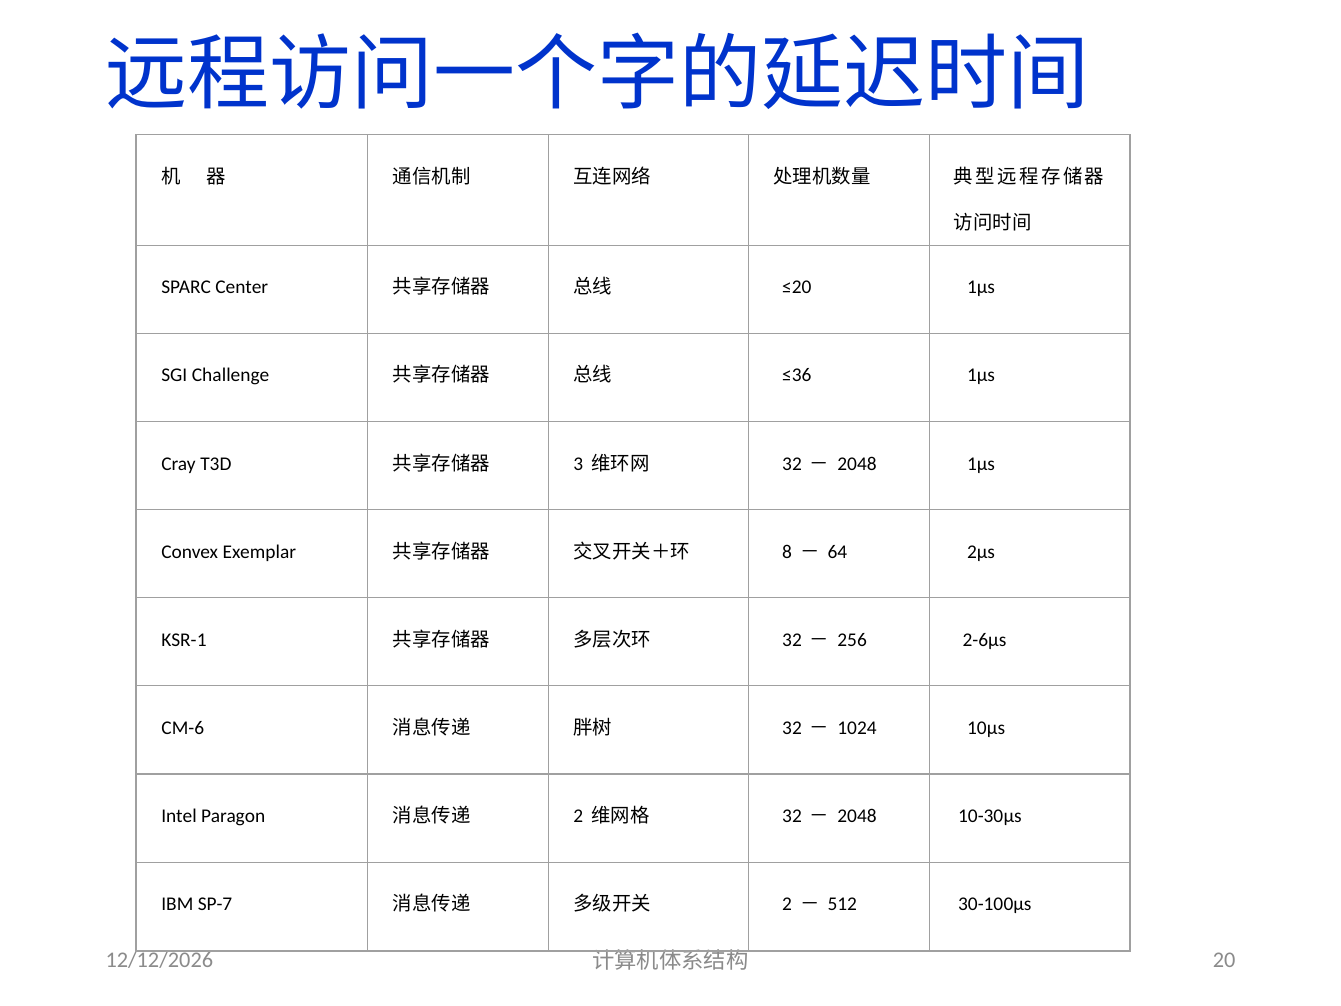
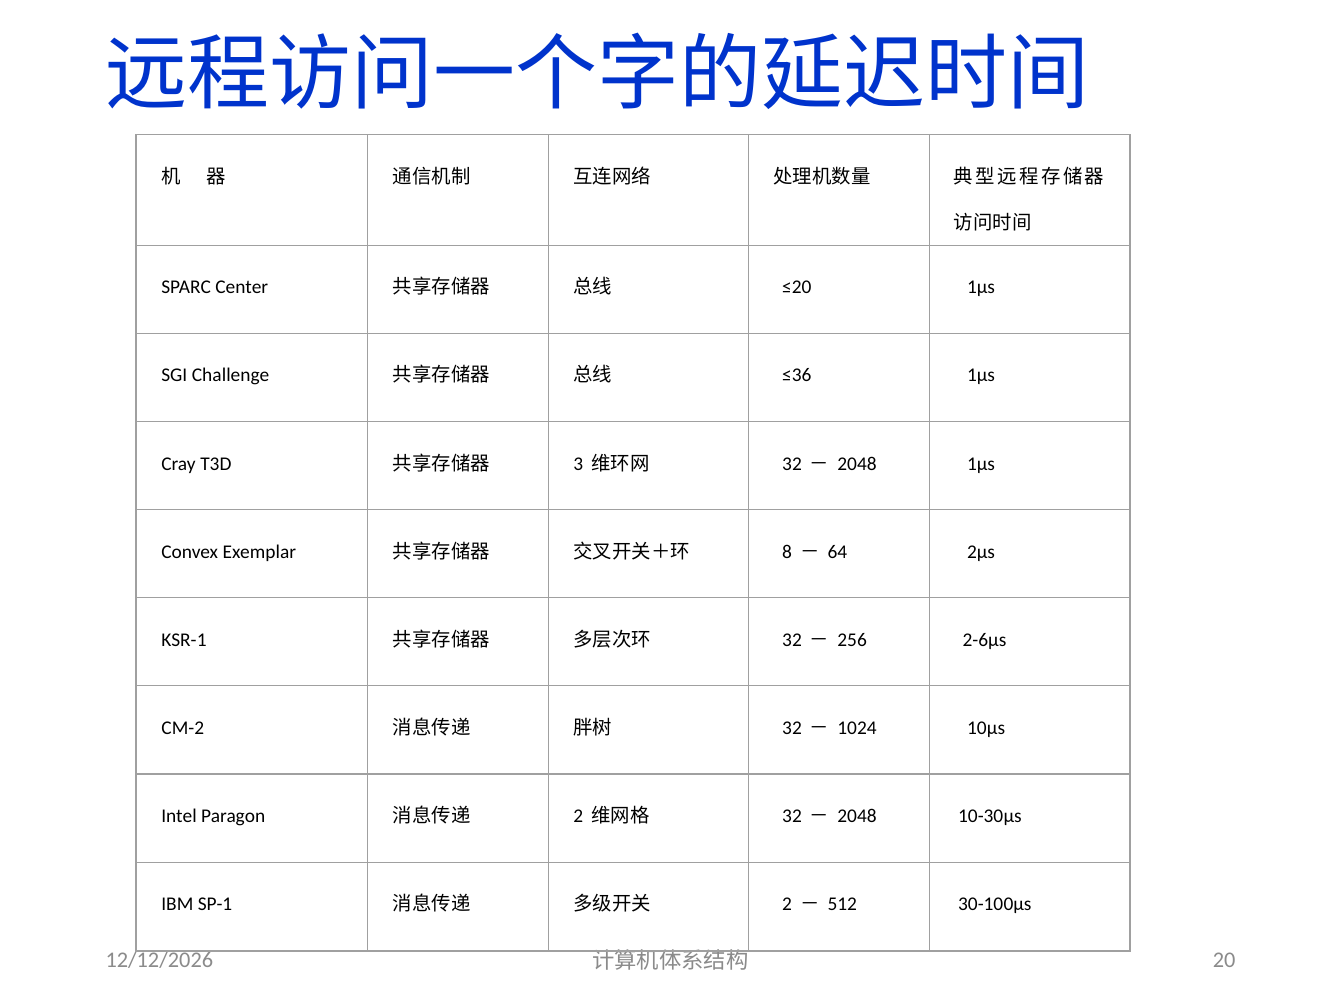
CM-6: CM-6 -> CM-2
SP-7: SP-7 -> SP-1
